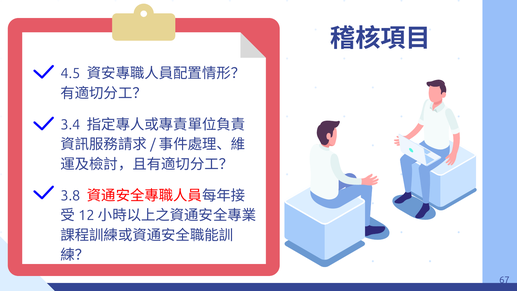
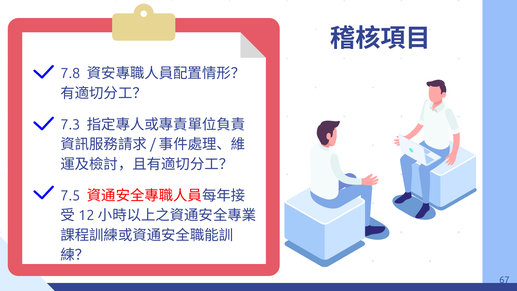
4.5: 4.5 -> 7.8
3.4: 3.4 -> 7.3
3.8: 3.8 -> 7.5
